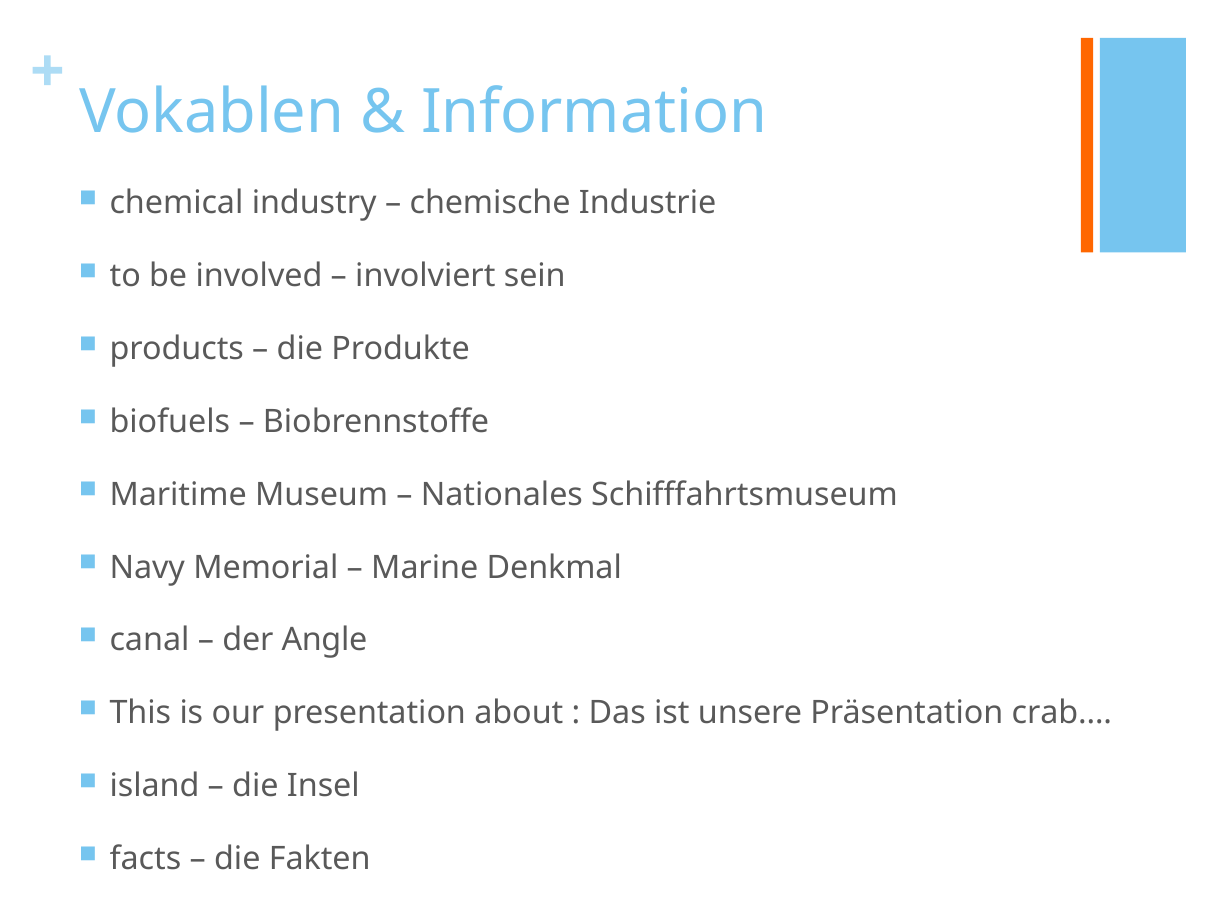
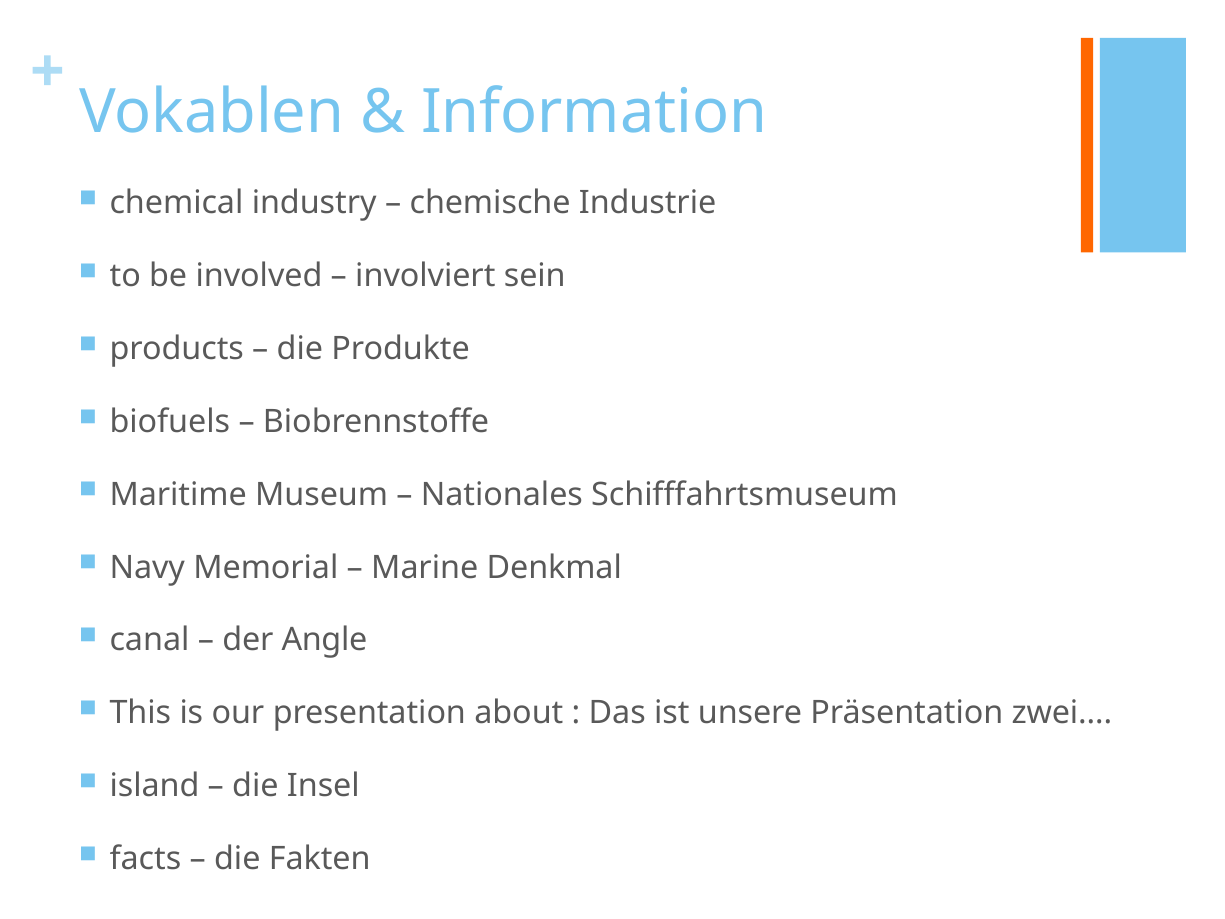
crab…: crab… -> zwei…
